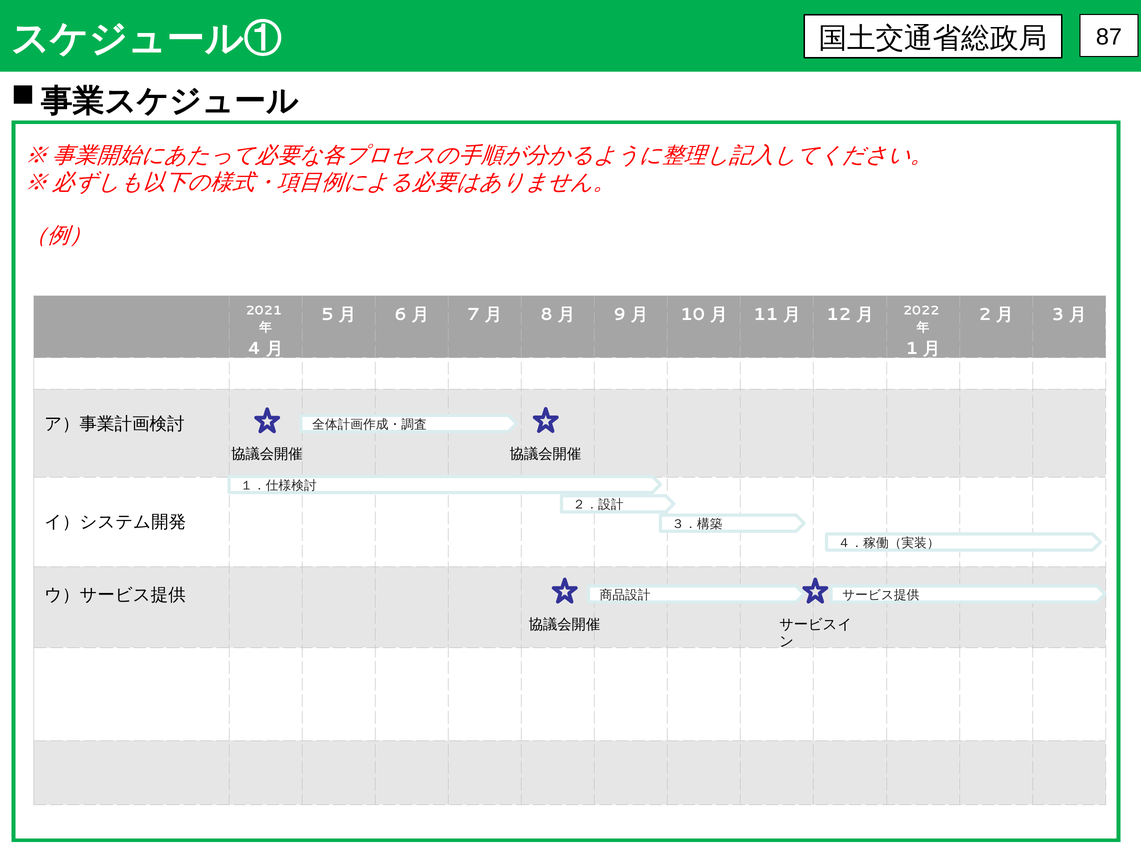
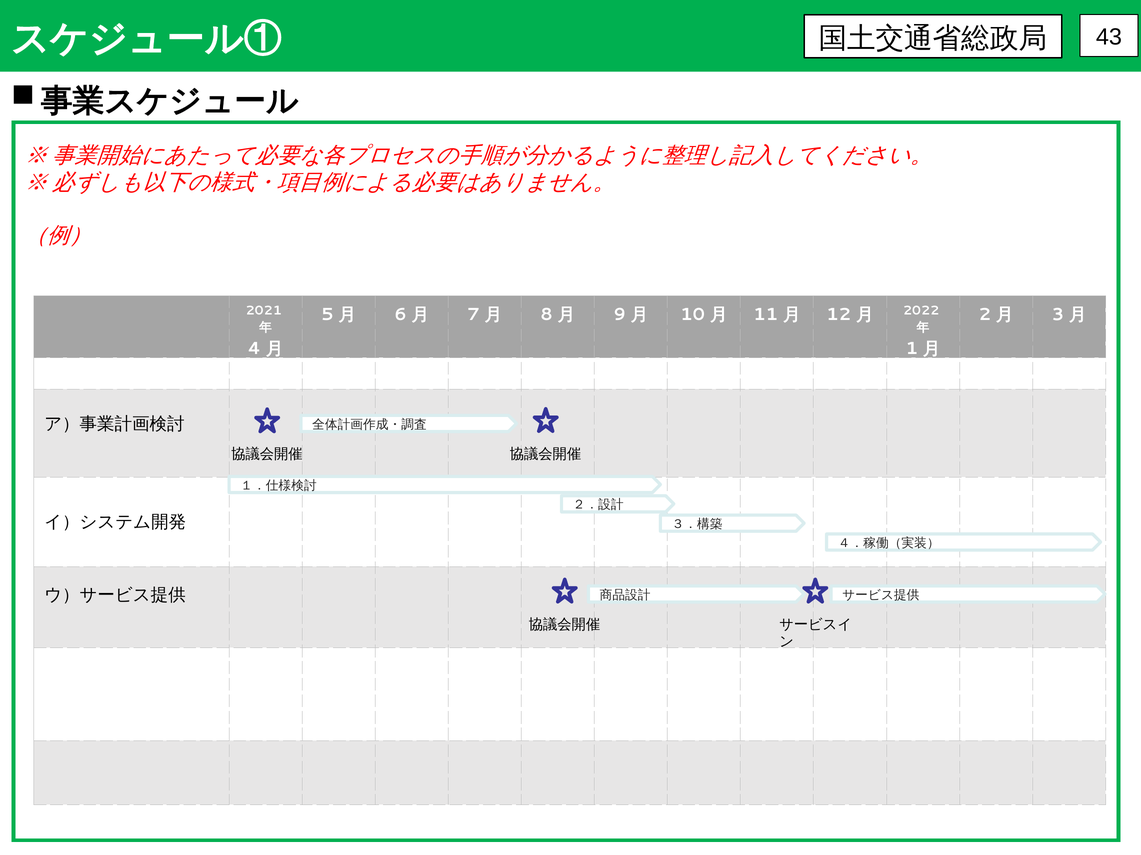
87: 87 -> 43
